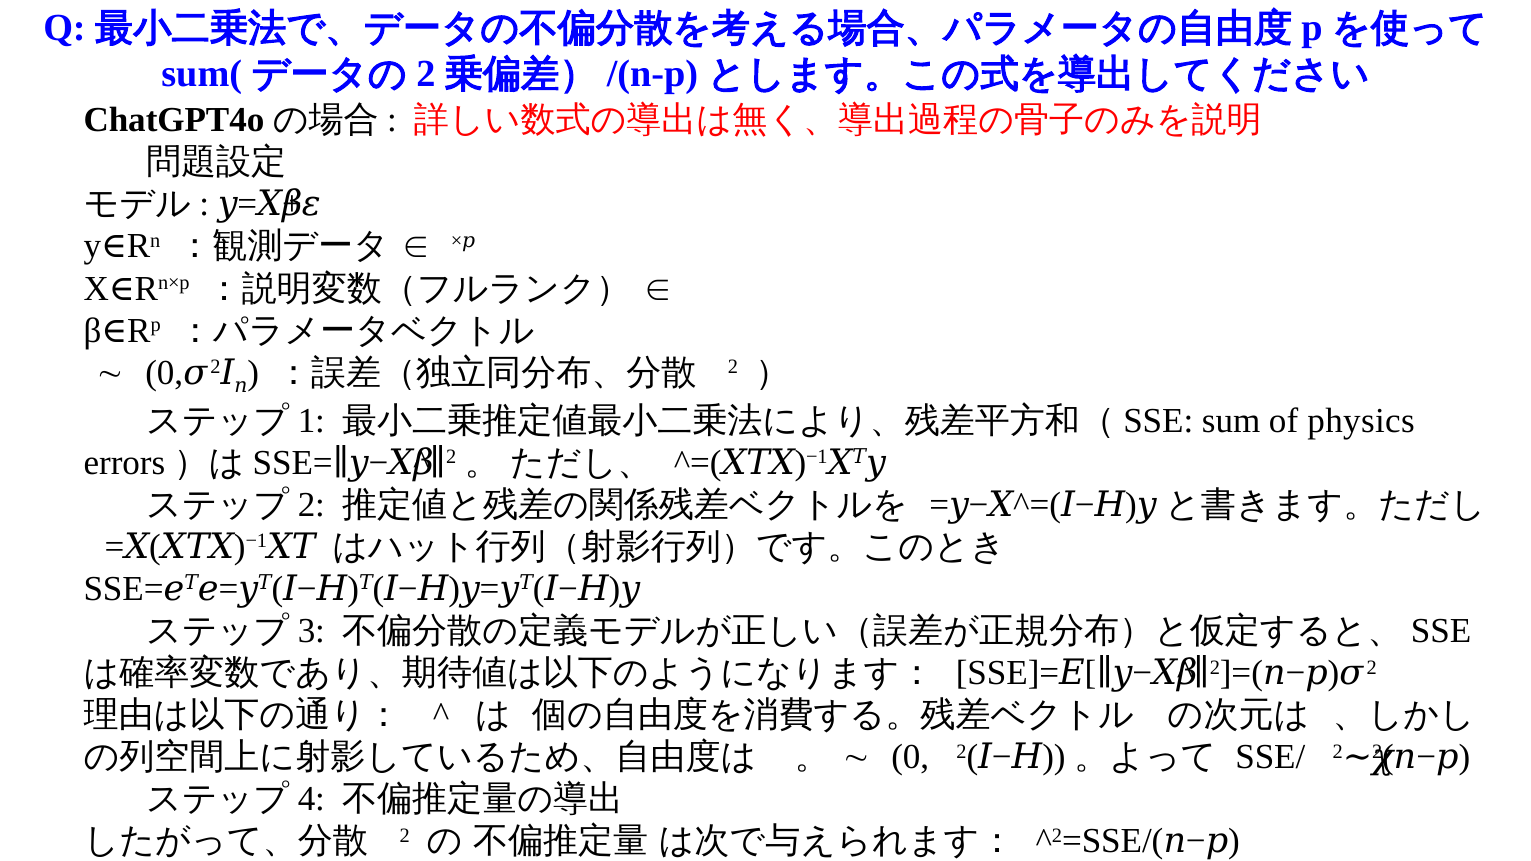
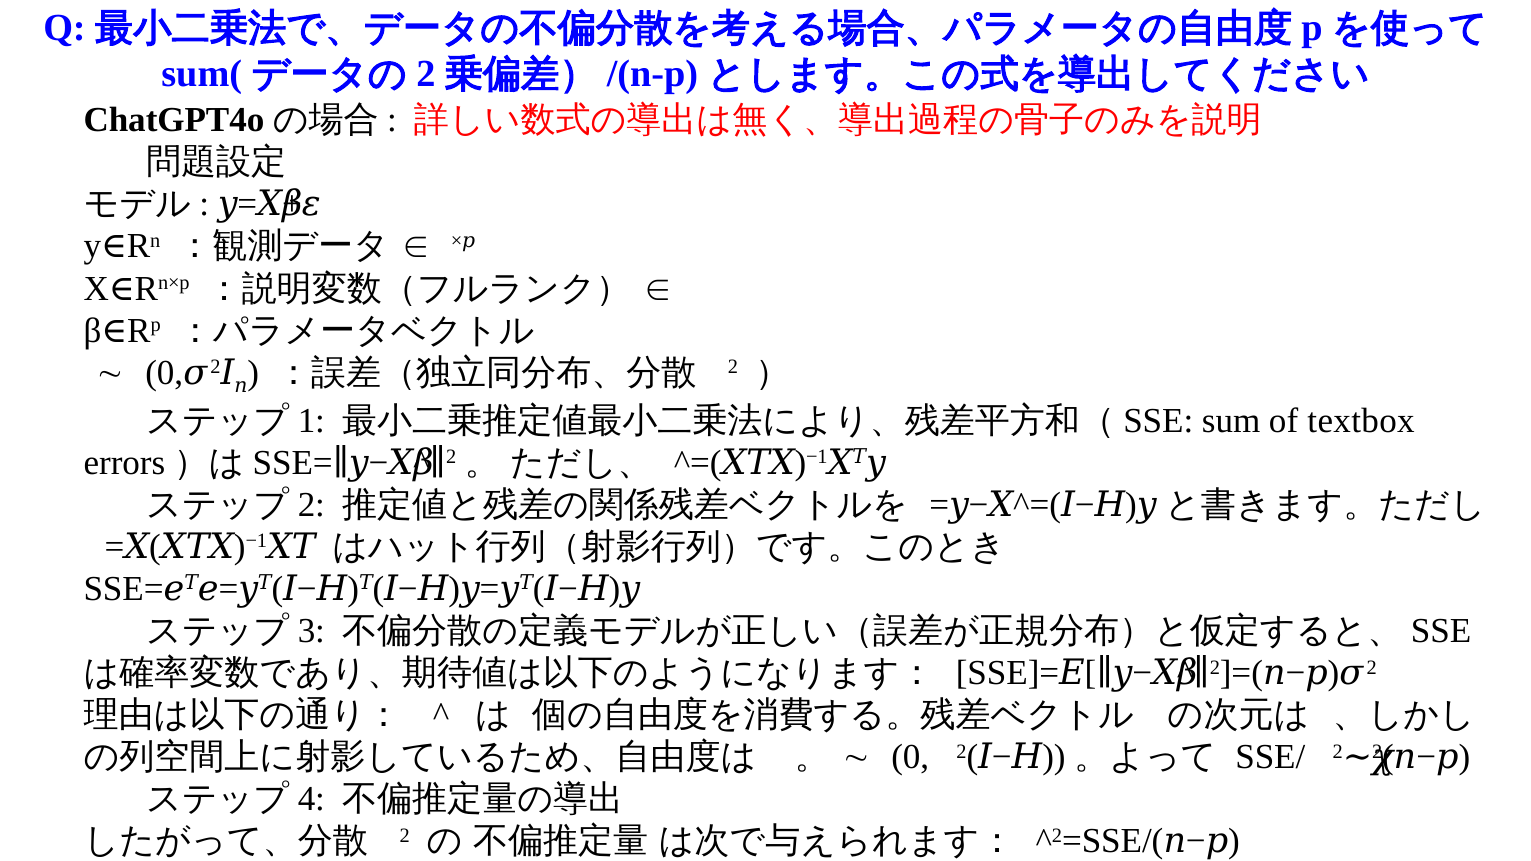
physics: physics -> textbox
